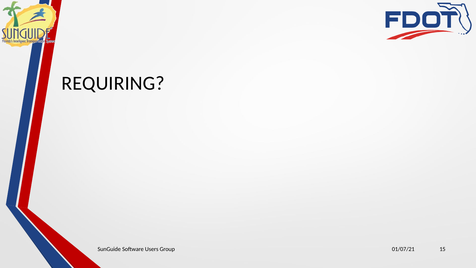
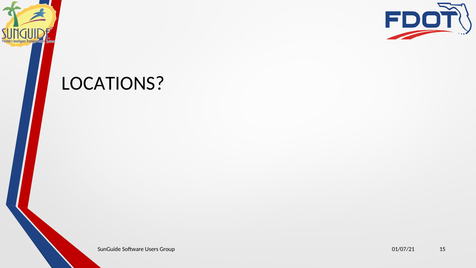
REQUIRING: REQUIRING -> LOCATIONS
